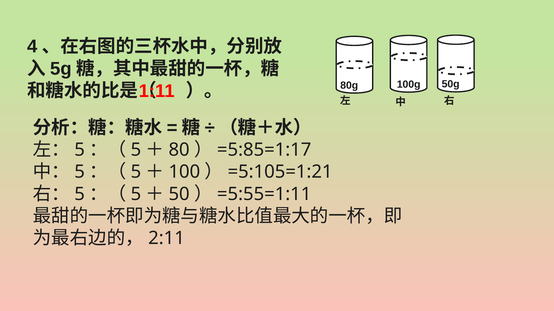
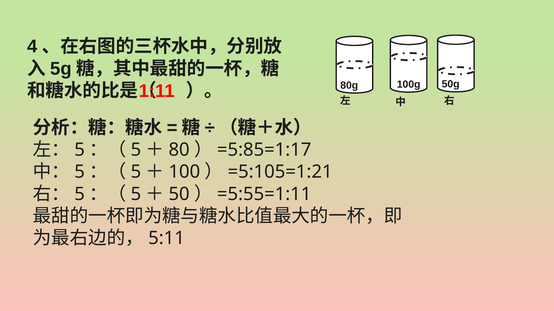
2:11: 2:11 -> 5:11
